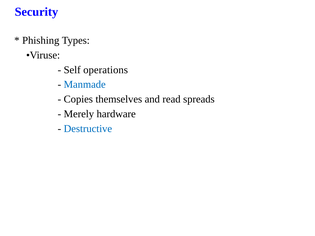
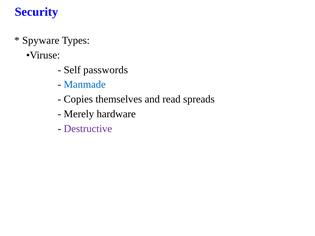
Phishing: Phishing -> Spyware
operations: operations -> passwords
Destructive colour: blue -> purple
